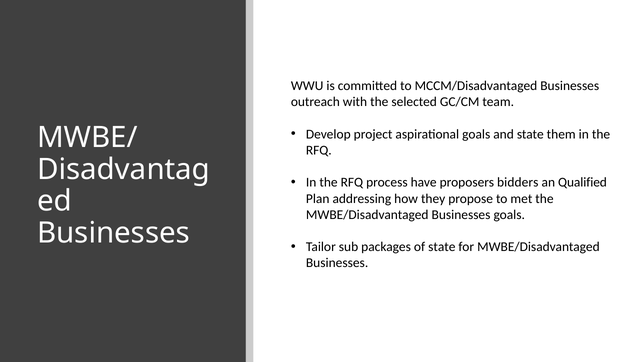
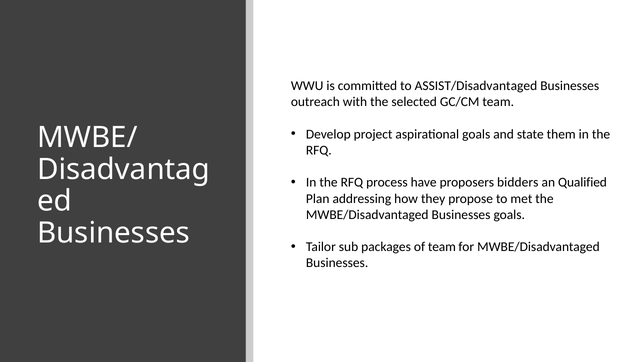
MCCM/Disadvantaged: MCCM/Disadvantaged -> ASSIST/Disadvantaged
of state: state -> team
